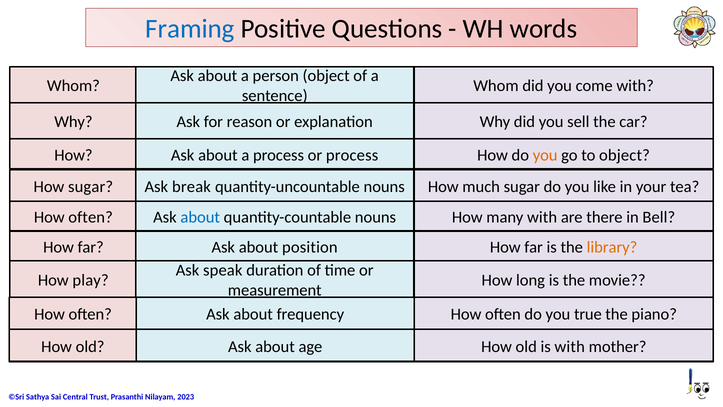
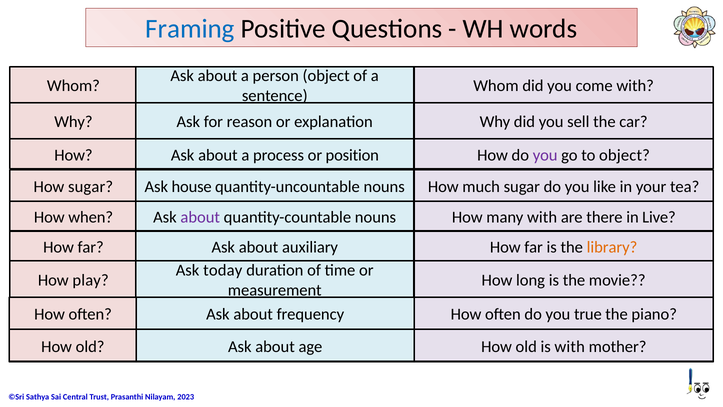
or process: process -> position
you at (545, 155) colour: orange -> purple
break: break -> house
often at (91, 217): often -> when
about at (200, 217) colour: blue -> purple
Bell: Bell -> Live
position: position -> auxiliary
speak: speak -> today
